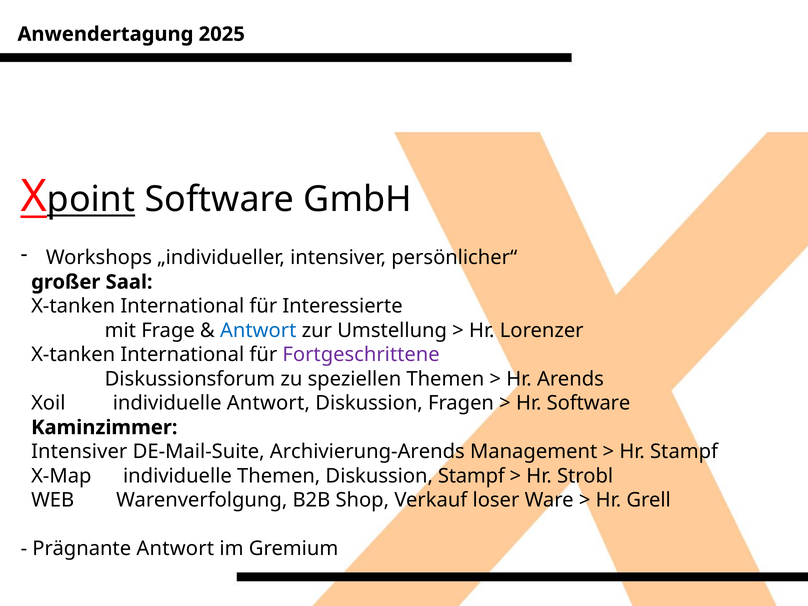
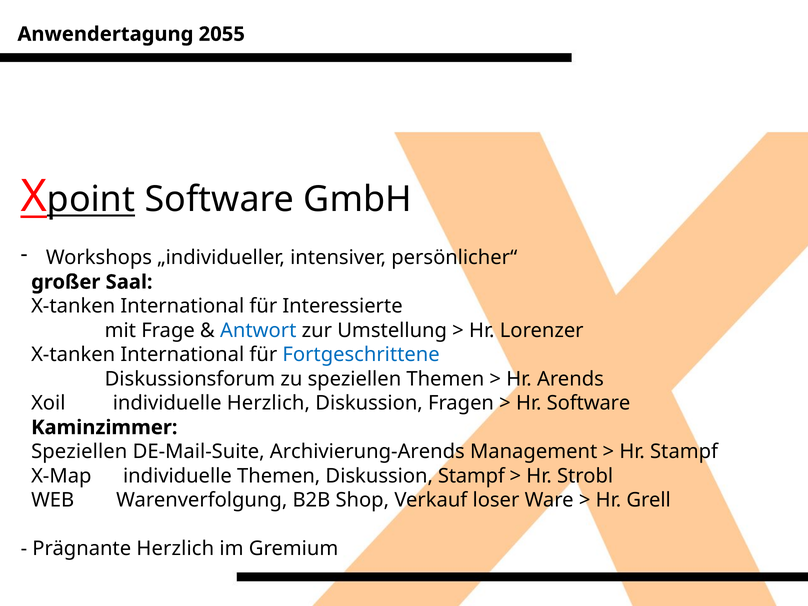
2025: 2025 -> 2055
Fortgeschrittene colour: purple -> blue
individuelle Antwort: Antwort -> Herzlich
Intensiver at (79, 452): Intensiver -> Speziellen
Prägnante Antwort: Antwort -> Herzlich
